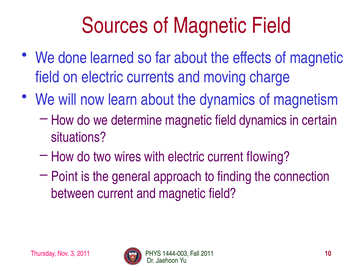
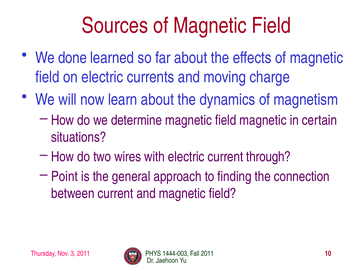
field dynamics: dynamics -> magnetic
flowing: flowing -> through
